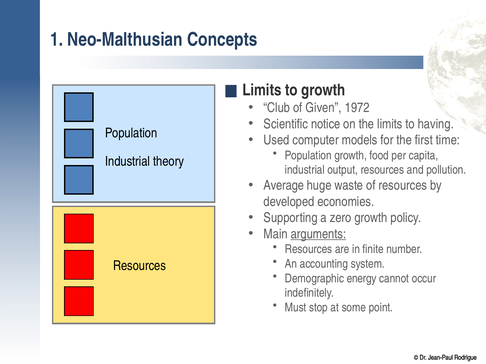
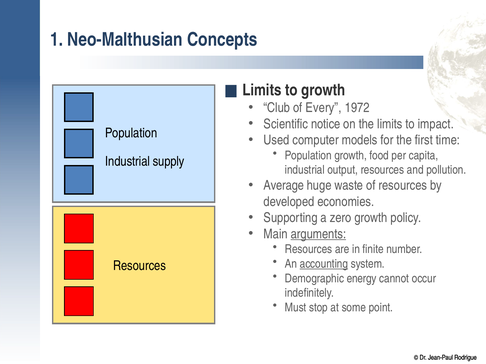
Given: Given -> Every
having: having -> impact
theory: theory -> supply
accounting underline: none -> present
